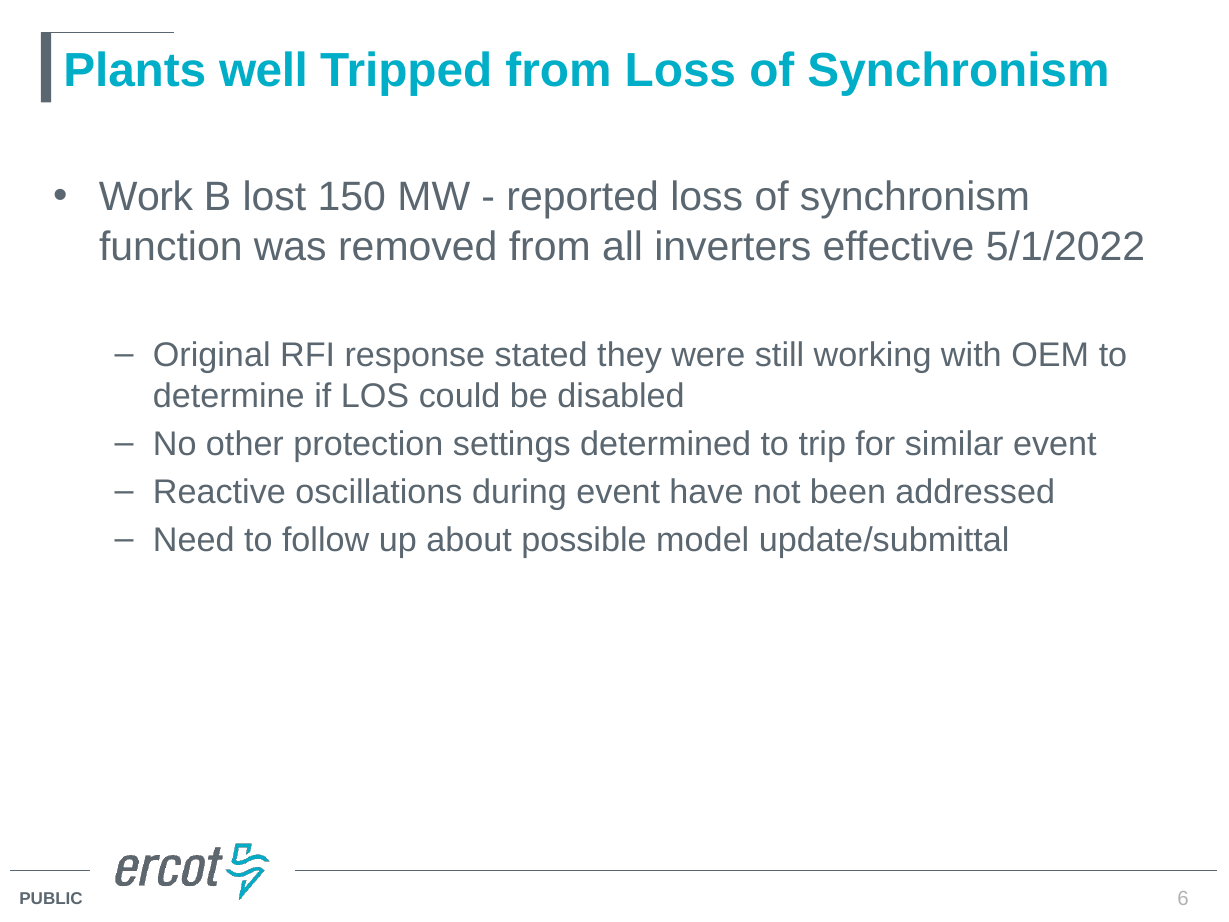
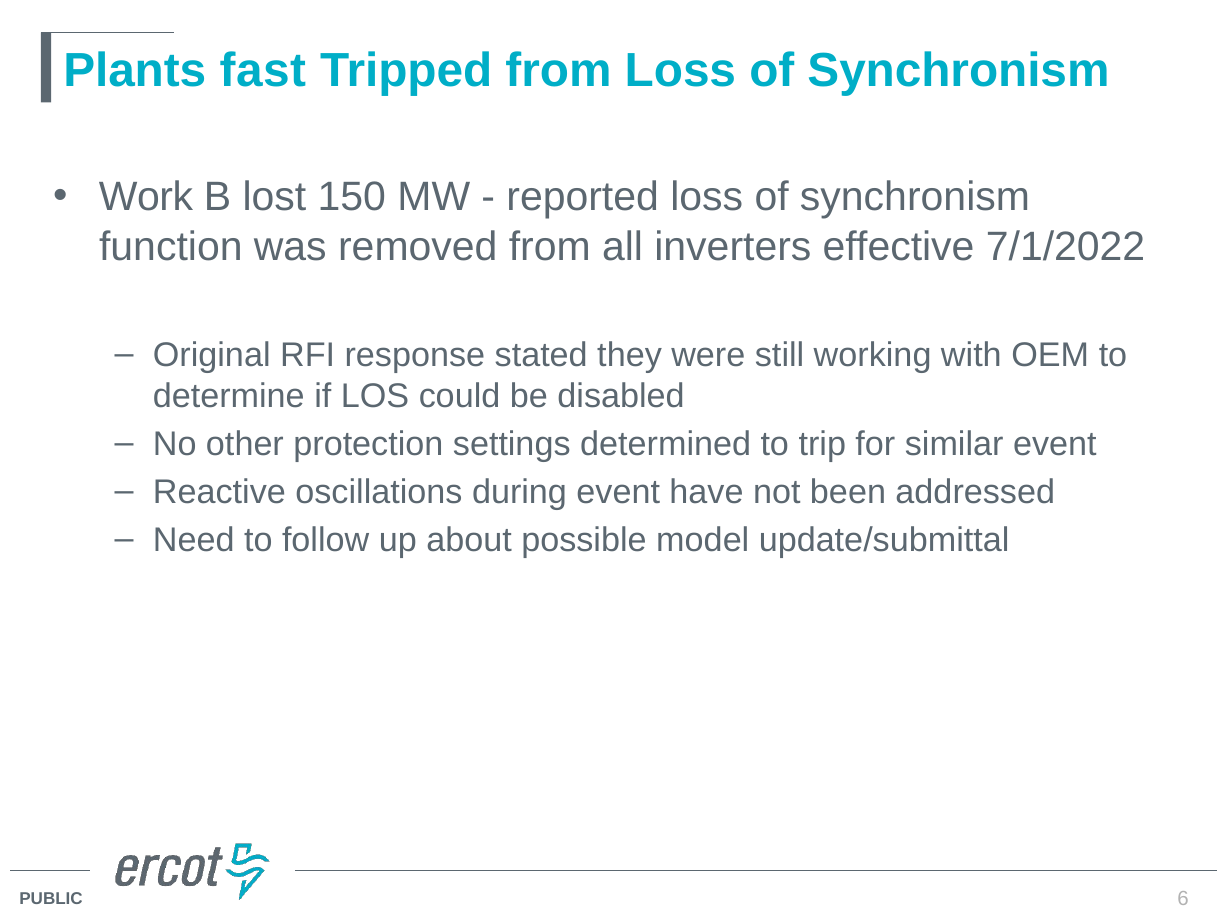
well: well -> fast
5/1/2022: 5/1/2022 -> 7/1/2022
